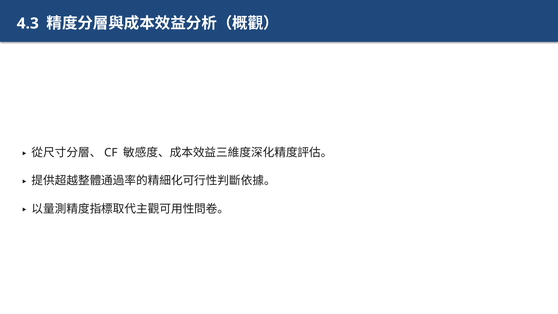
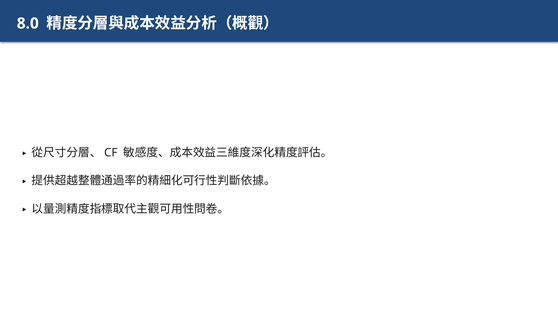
4.3: 4.3 -> 8.0
